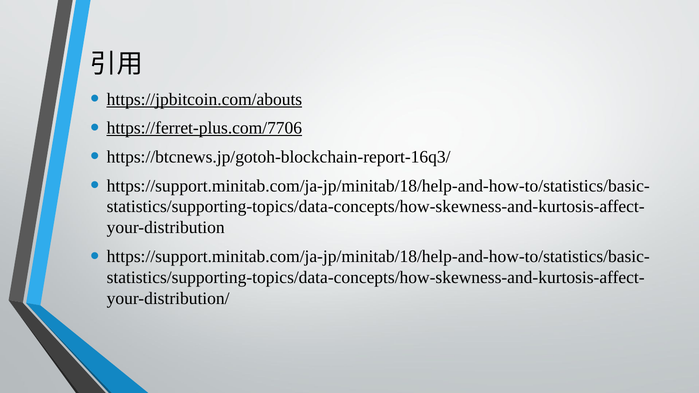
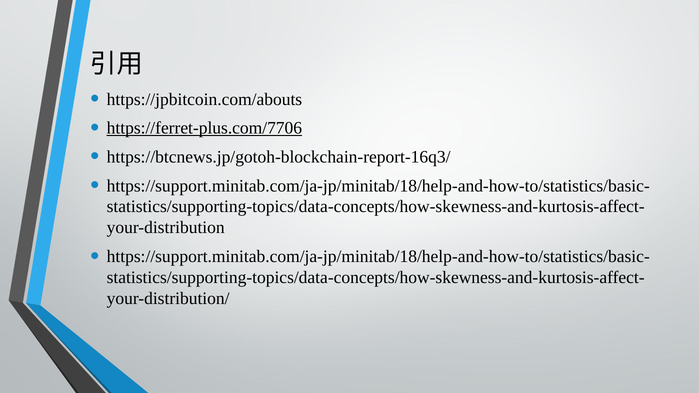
https://jpbitcoin.com/abouts underline: present -> none
